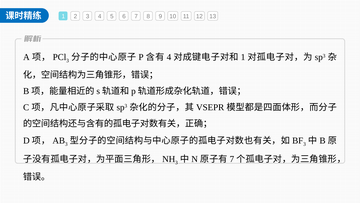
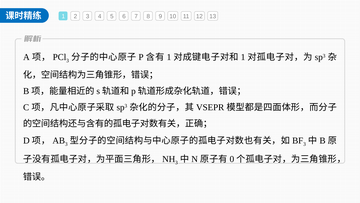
4 at (169, 57): 4 -> 1
7 at (232, 159): 7 -> 0
